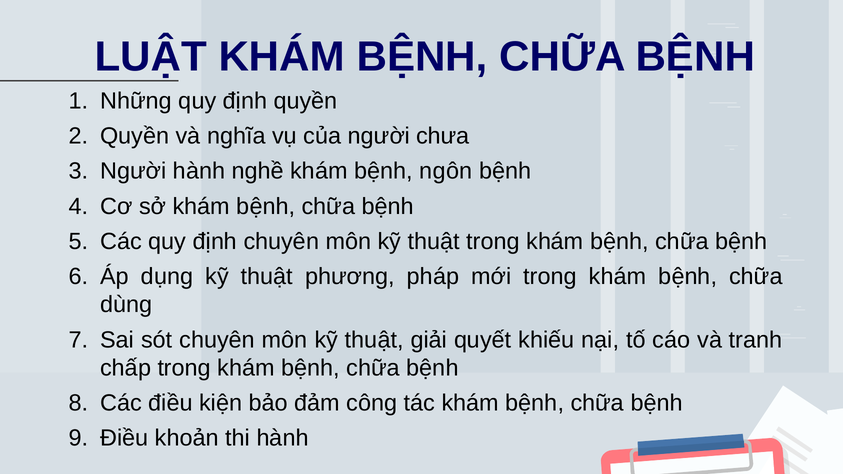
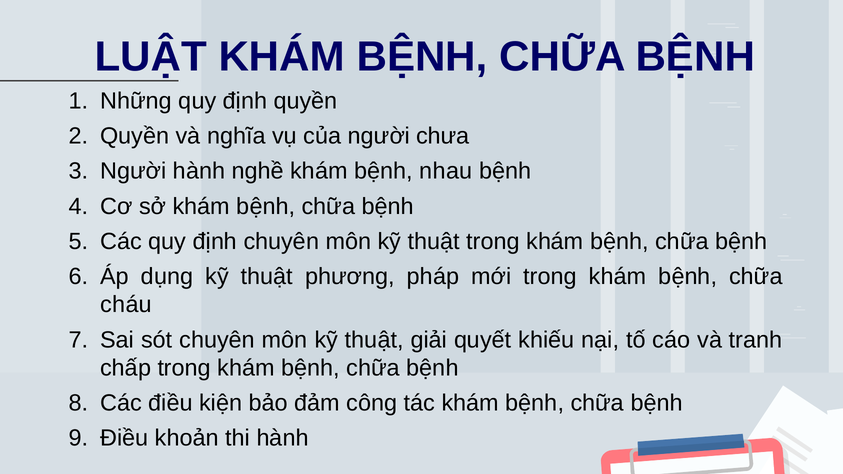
ngôn: ngôn -> nhau
dùng: dùng -> cháu
